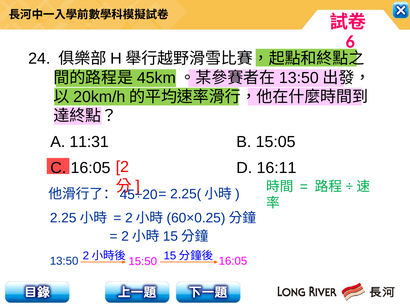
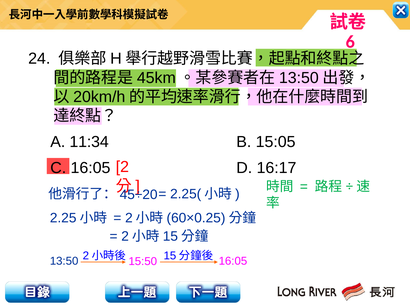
11:31: 11:31 -> 11:34
16:11: 16:11 -> 16:17
